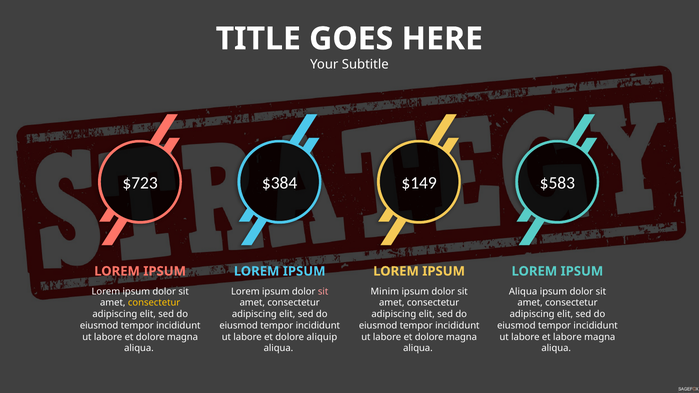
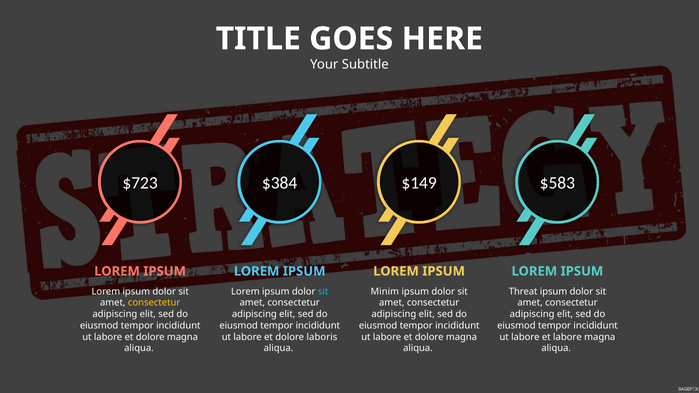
sit at (323, 292) colour: pink -> light blue
Aliqua at (523, 292): Aliqua -> Threat
aliquip: aliquip -> laboris
